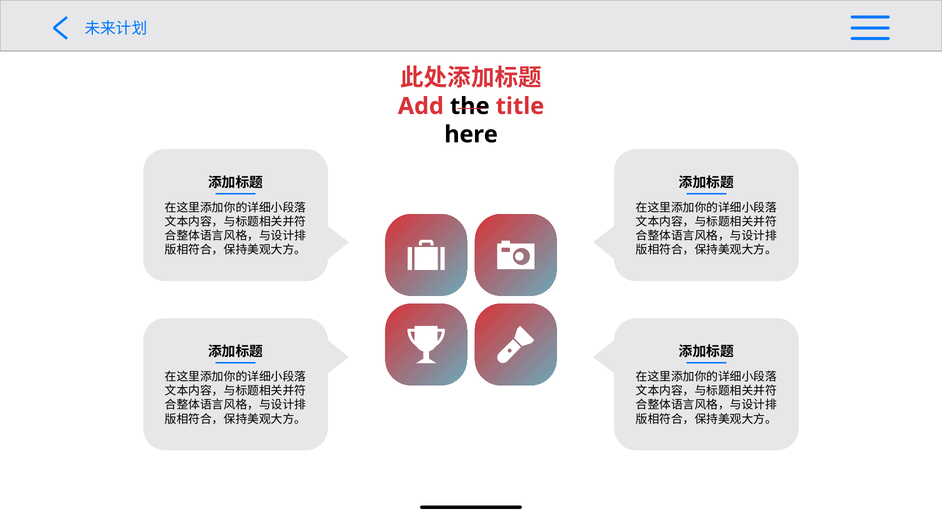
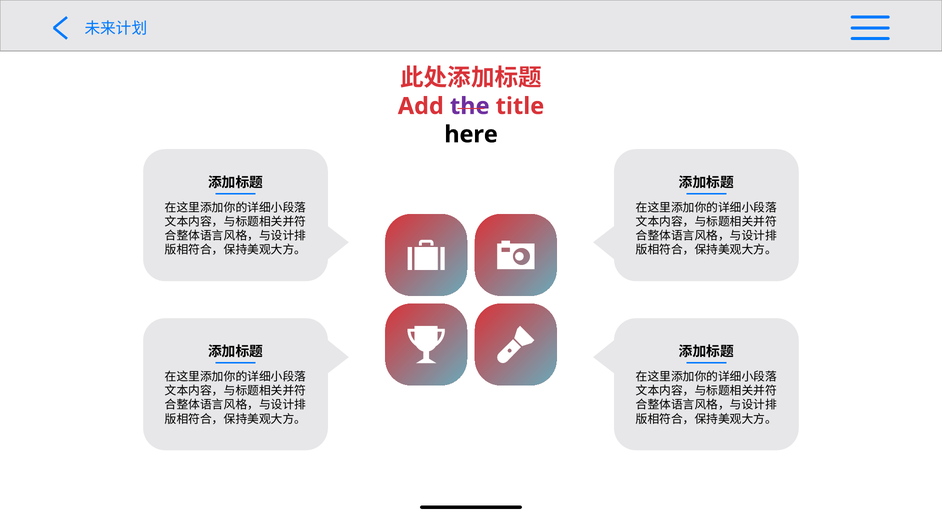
the colour: black -> purple
